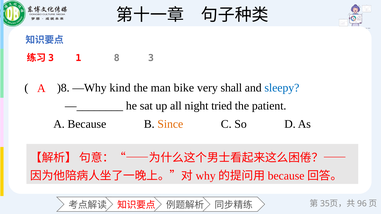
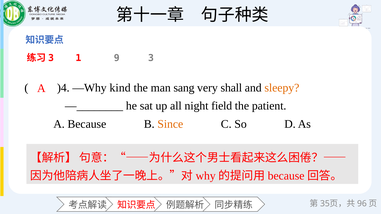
8: 8 -> 9
)8: )8 -> )4
bike: bike -> sang
sleepy colour: blue -> orange
tried: tried -> field
